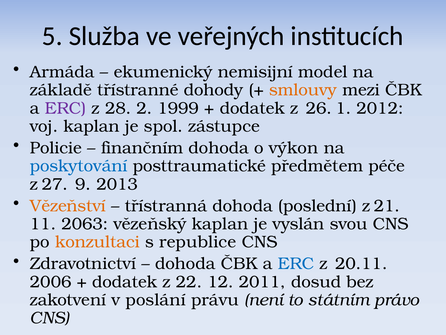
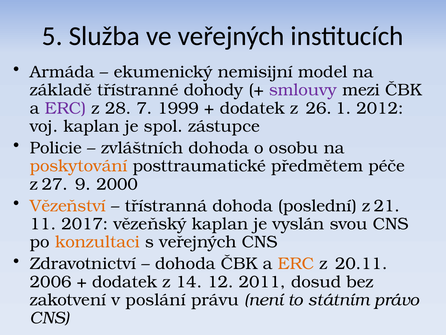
smlouvy colour: orange -> purple
2: 2 -> 7
finančním: finančním -> zvláštních
výkon: výkon -> osobu
poskytování colour: blue -> orange
2013: 2013 -> 2000
2063: 2063 -> 2017
s republice: republice -> veřejných
ERC at (296, 263) colour: blue -> orange
22: 22 -> 14
